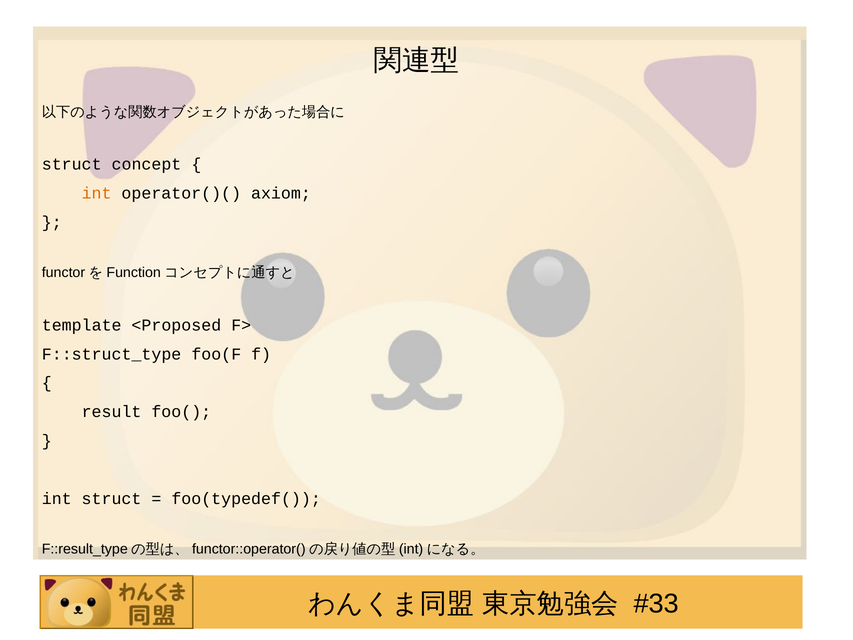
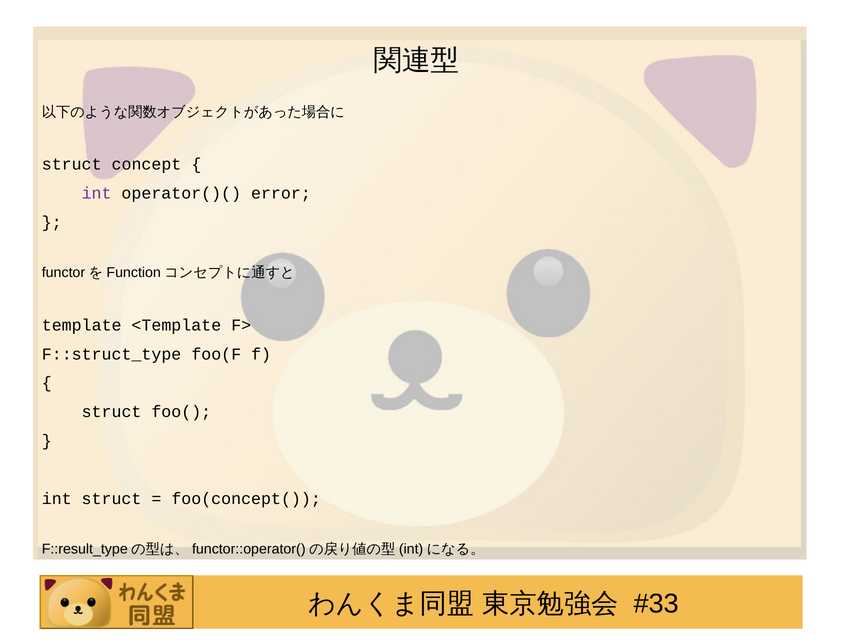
int at (97, 193) colour: orange -> purple
axiom: axiom -> error
<Proposed: <Proposed -> <Template
result at (112, 412): result -> struct
foo(typedef(: foo(typedef( -> foo(concept(
